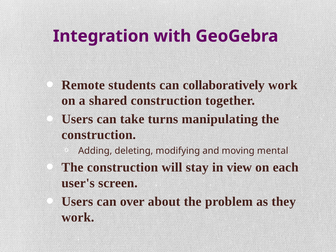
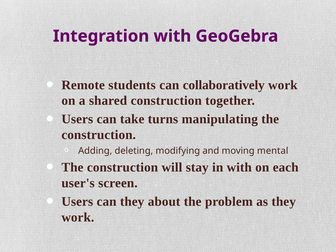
in view: view -> with
can over: over -> they
